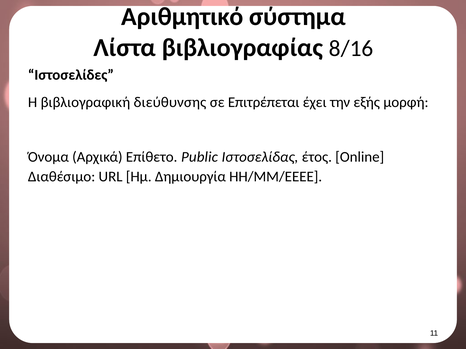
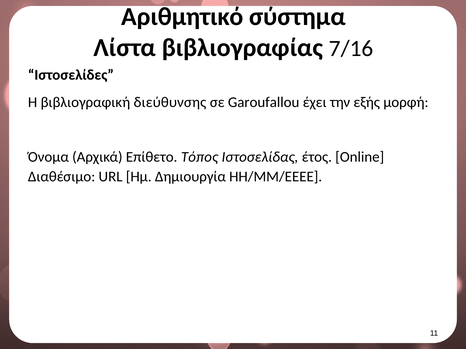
8/16: 8/16 -> 7/16
Επιτρέπεται: Επιτρέπεται -> Garoufallou
Public: Public -> Τόπος
